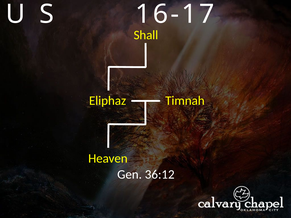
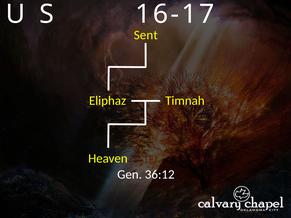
Shall: Shall -> Sent
